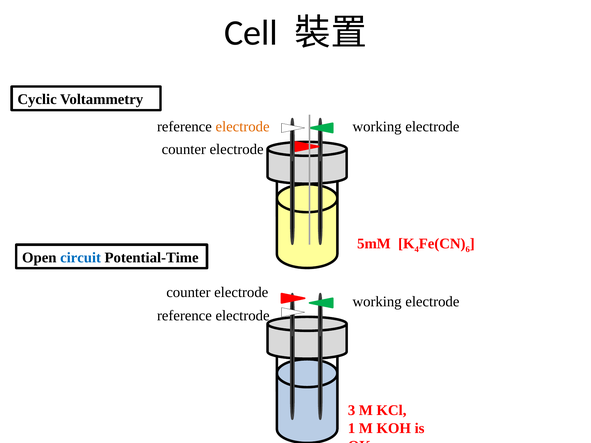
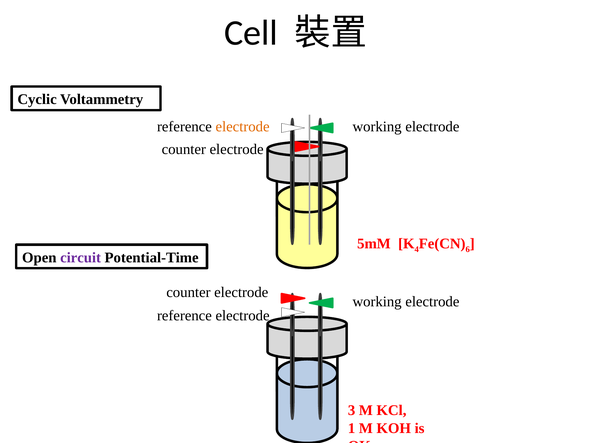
circuit colour: blue -> purple
